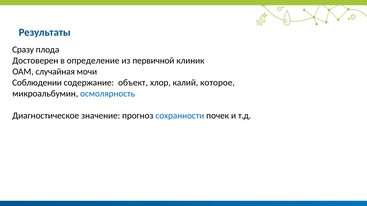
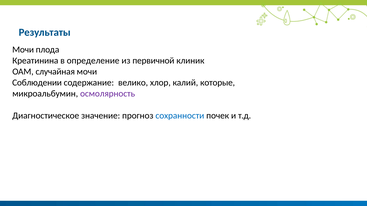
Сразу at (23, 50): Сразу -> Мочи
Достоверен: Достоверен -> Креатинина
объект: объект -> велико
которое: которое -> которые
осмолярность colour: blue -> purple
